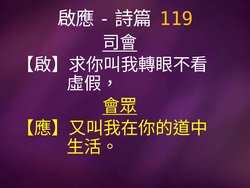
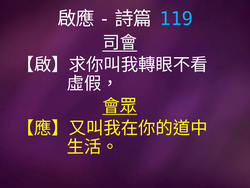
119 colour: yellow -> light blue
